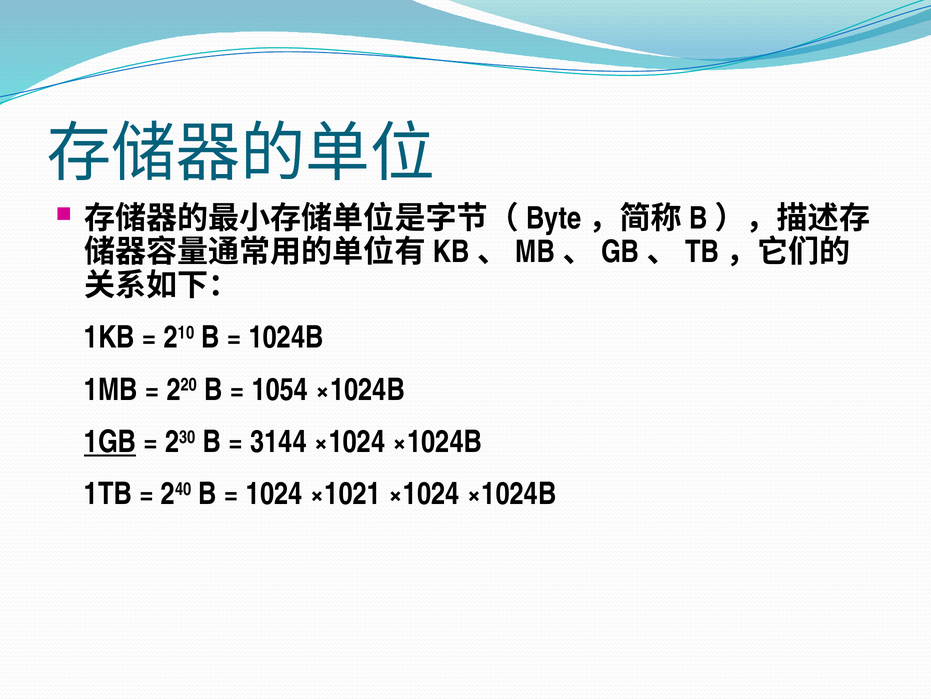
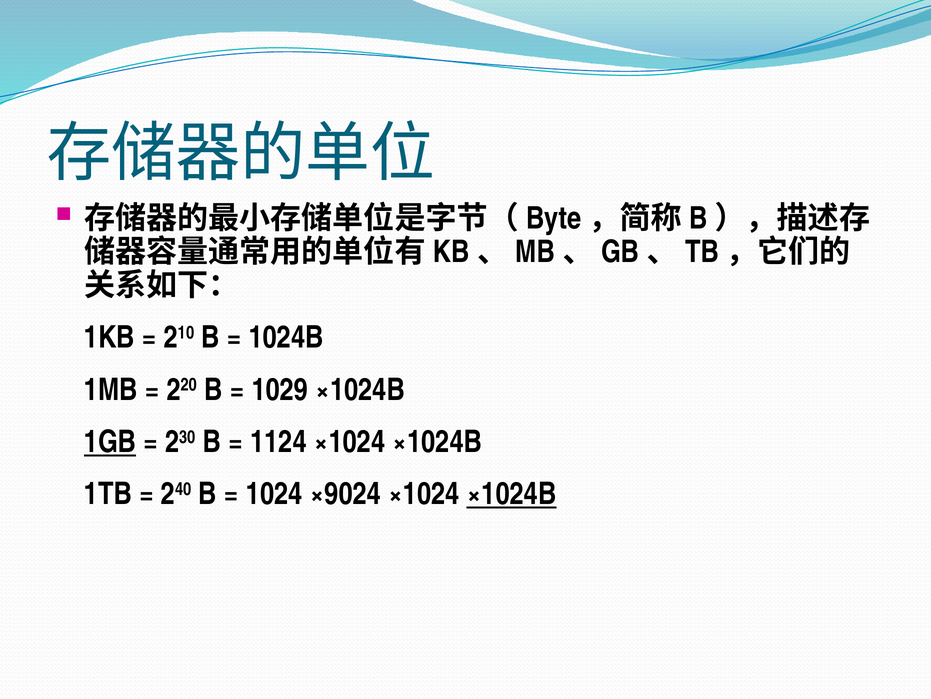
1054: 1054 -> 1029
3144: 3144 -> 1124
×1021: ×1021 -> ×9024
×1024B at (512, 494) underline: none -> present
